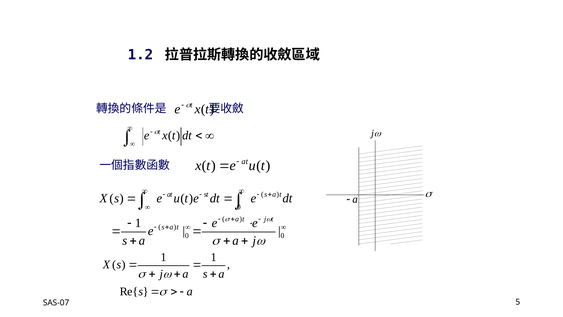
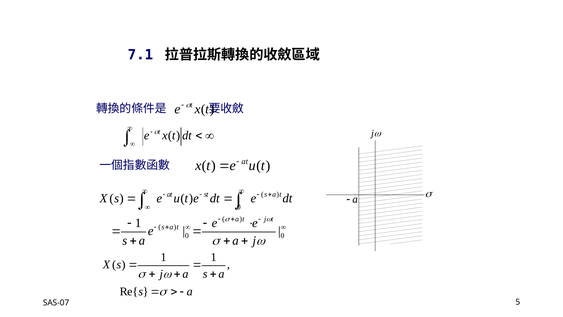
1.2: 1.2 -> 7.1
